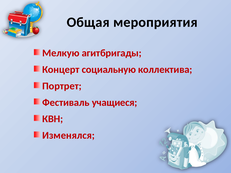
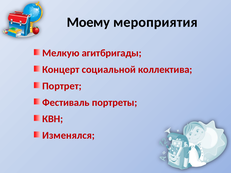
Общая: Общая -> Моему
социальную: социальную -> социальной
учащиеся: учащиеся -> портреты
